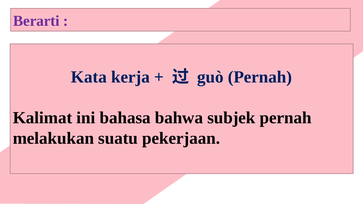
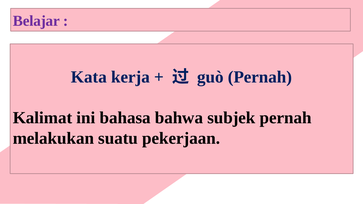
Berarti: Berarti -> Belajar
